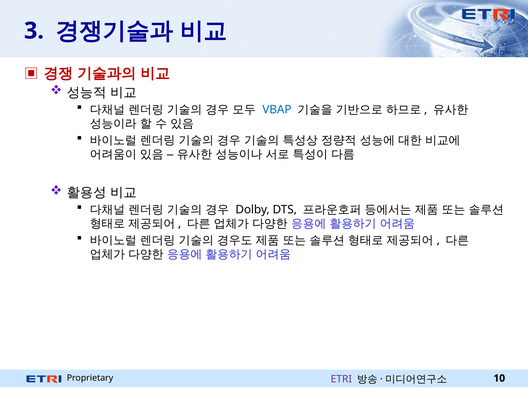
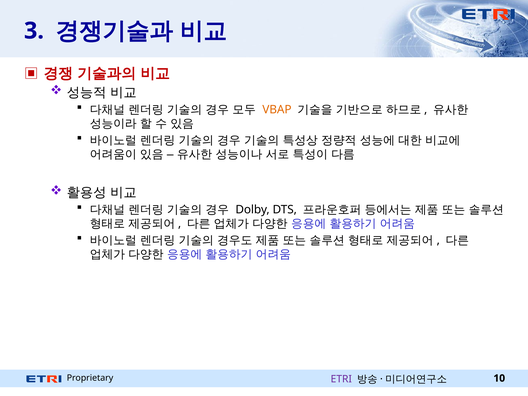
VBAP colour: blue -> orange
